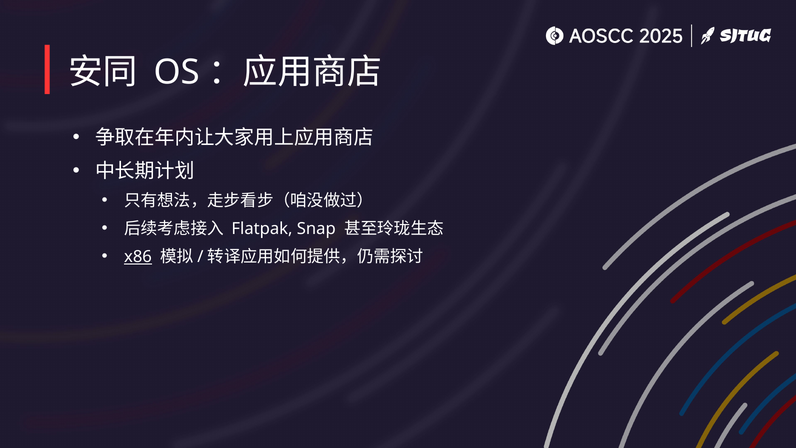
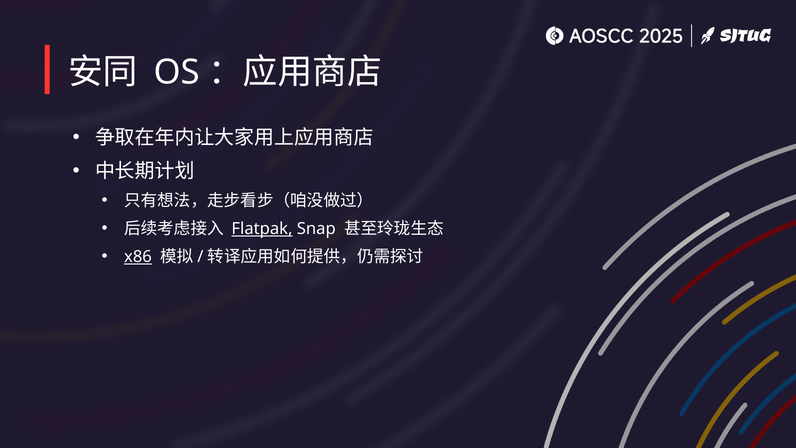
Flatpak underline: none -> present
